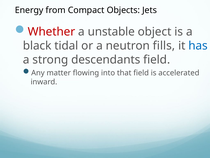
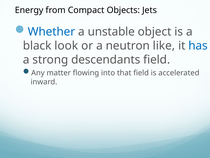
Whether colour: red -> blue
tidal: tidal -> look
fills: fills -> like
